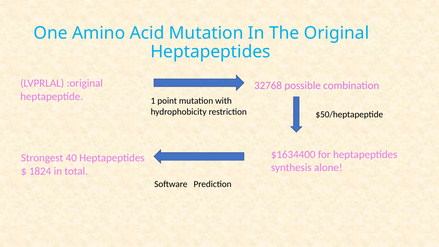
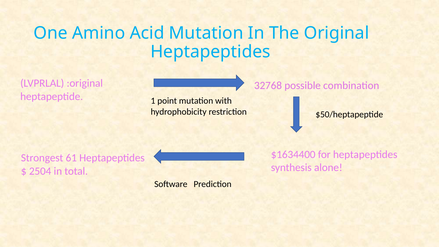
40: 40 -> 61
1824: 1824 -> 2504
